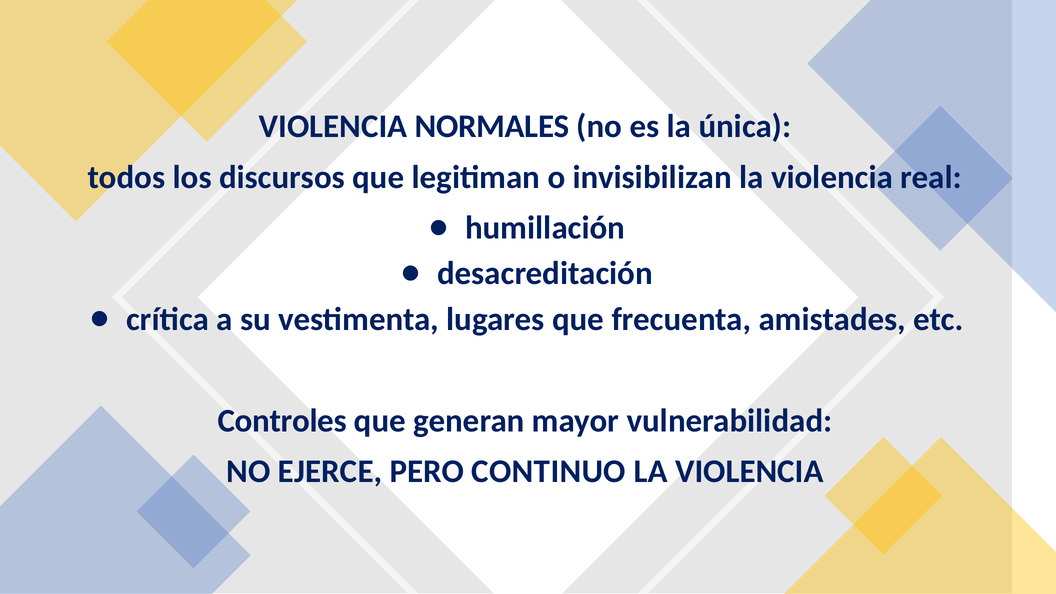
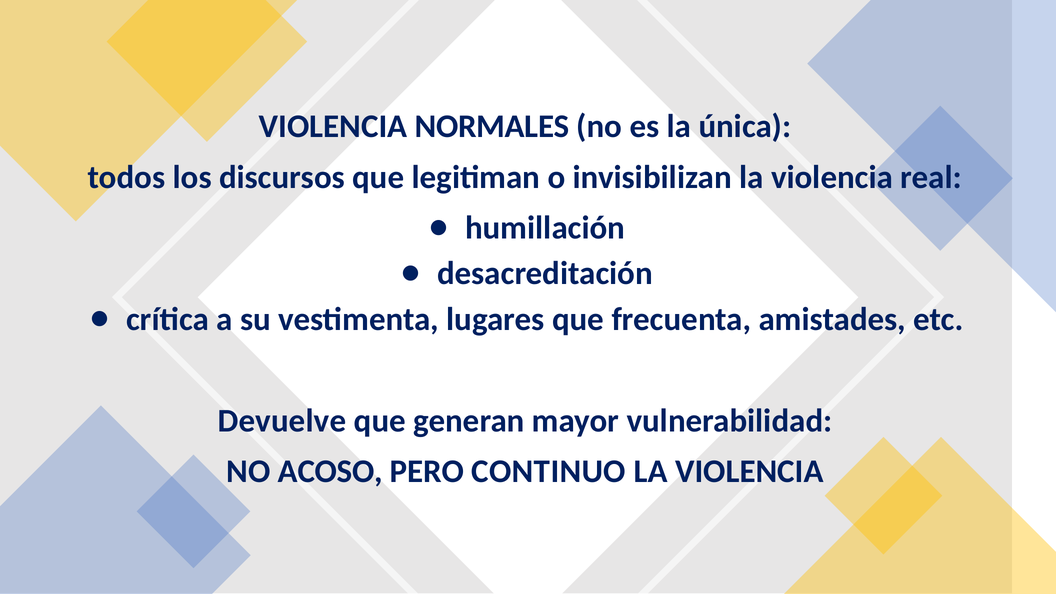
Controles: Controles -> Devuelve
EJERCE: EJERCE -> ACOSO
